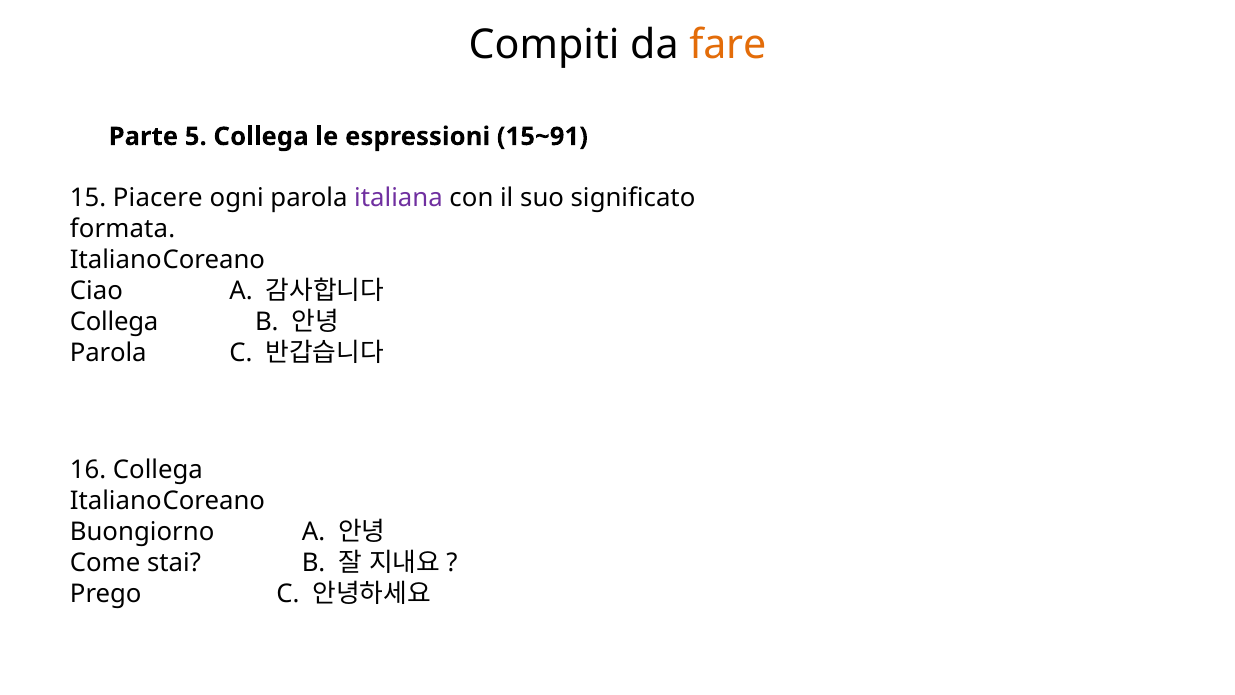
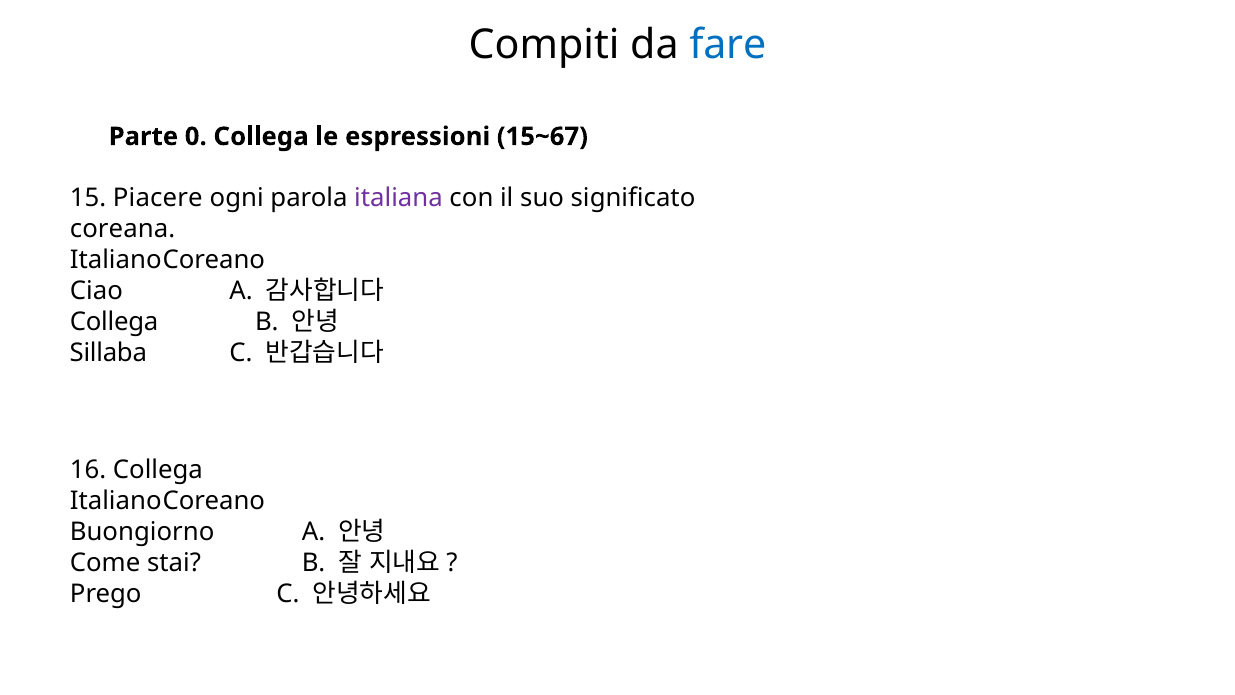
fare colour: orange -> blue
5: 5 -> 0
15~91: 15~91 -> 15~67
formata: formata -> coreana
Parola at (108, 353): Parola -> Sillaba
